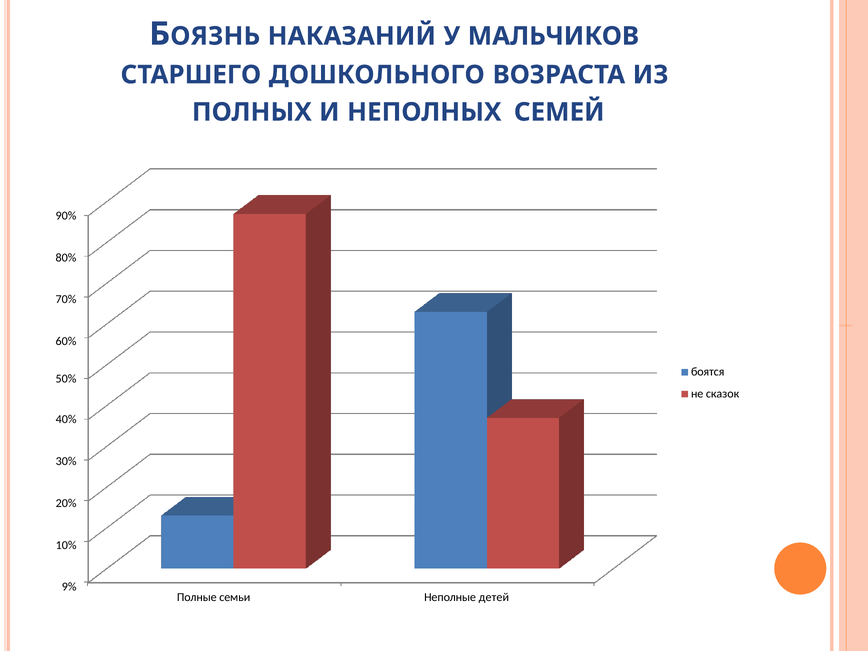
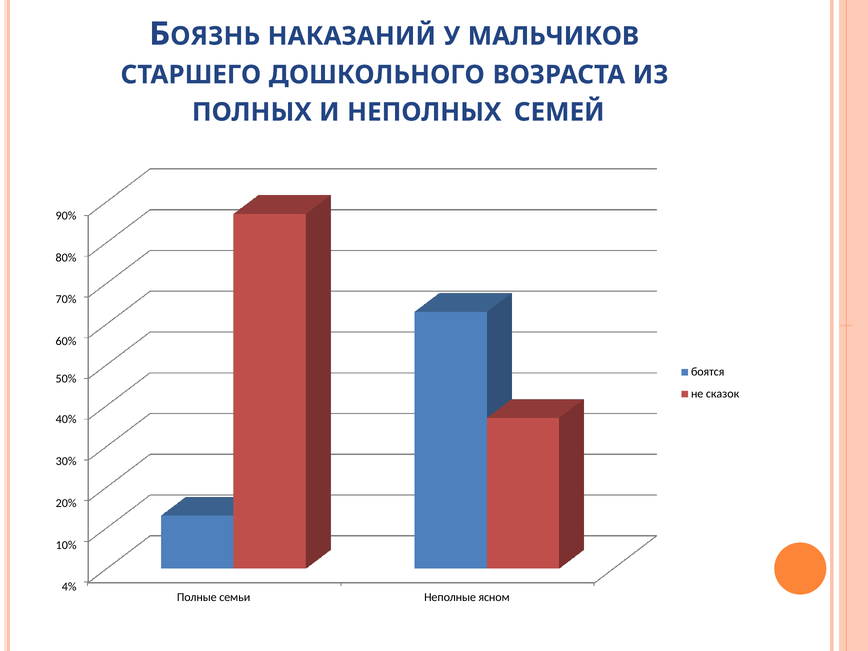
9%: 9% -> 4%
детей: детей -> ясном
